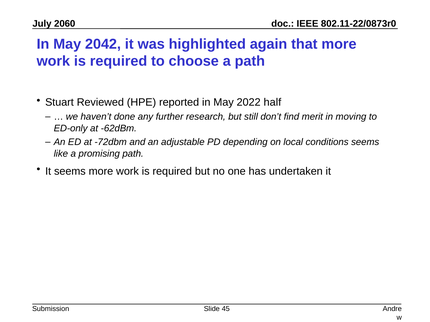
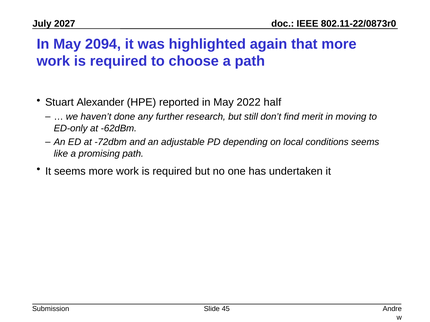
2060: 2060 -> 2027
2042: 2042 -> 2094
Reviewed: Reviewed -> Alexander
